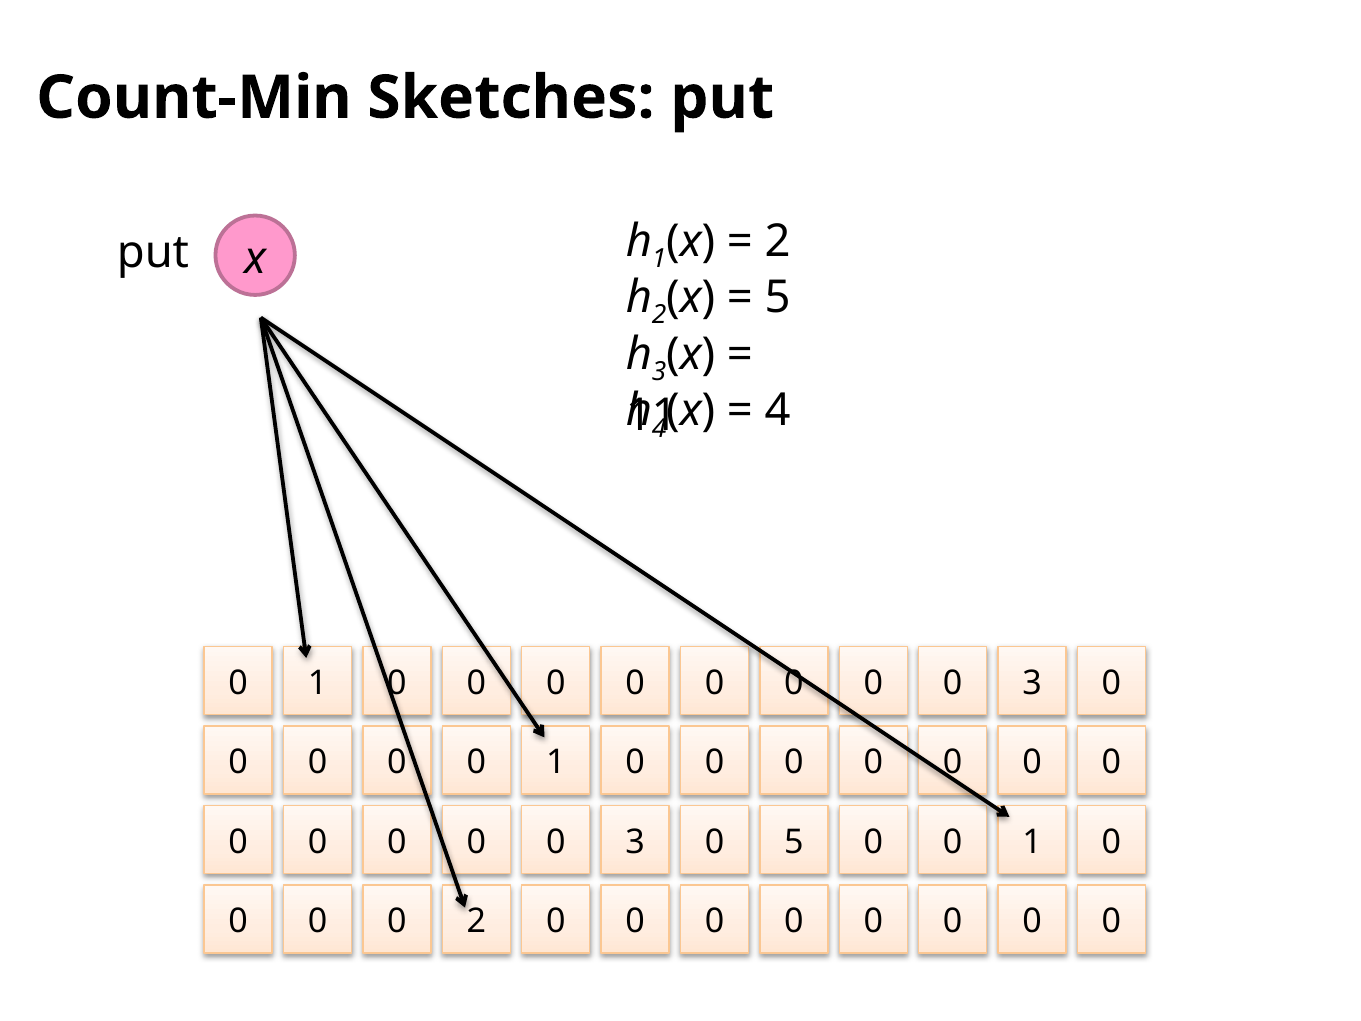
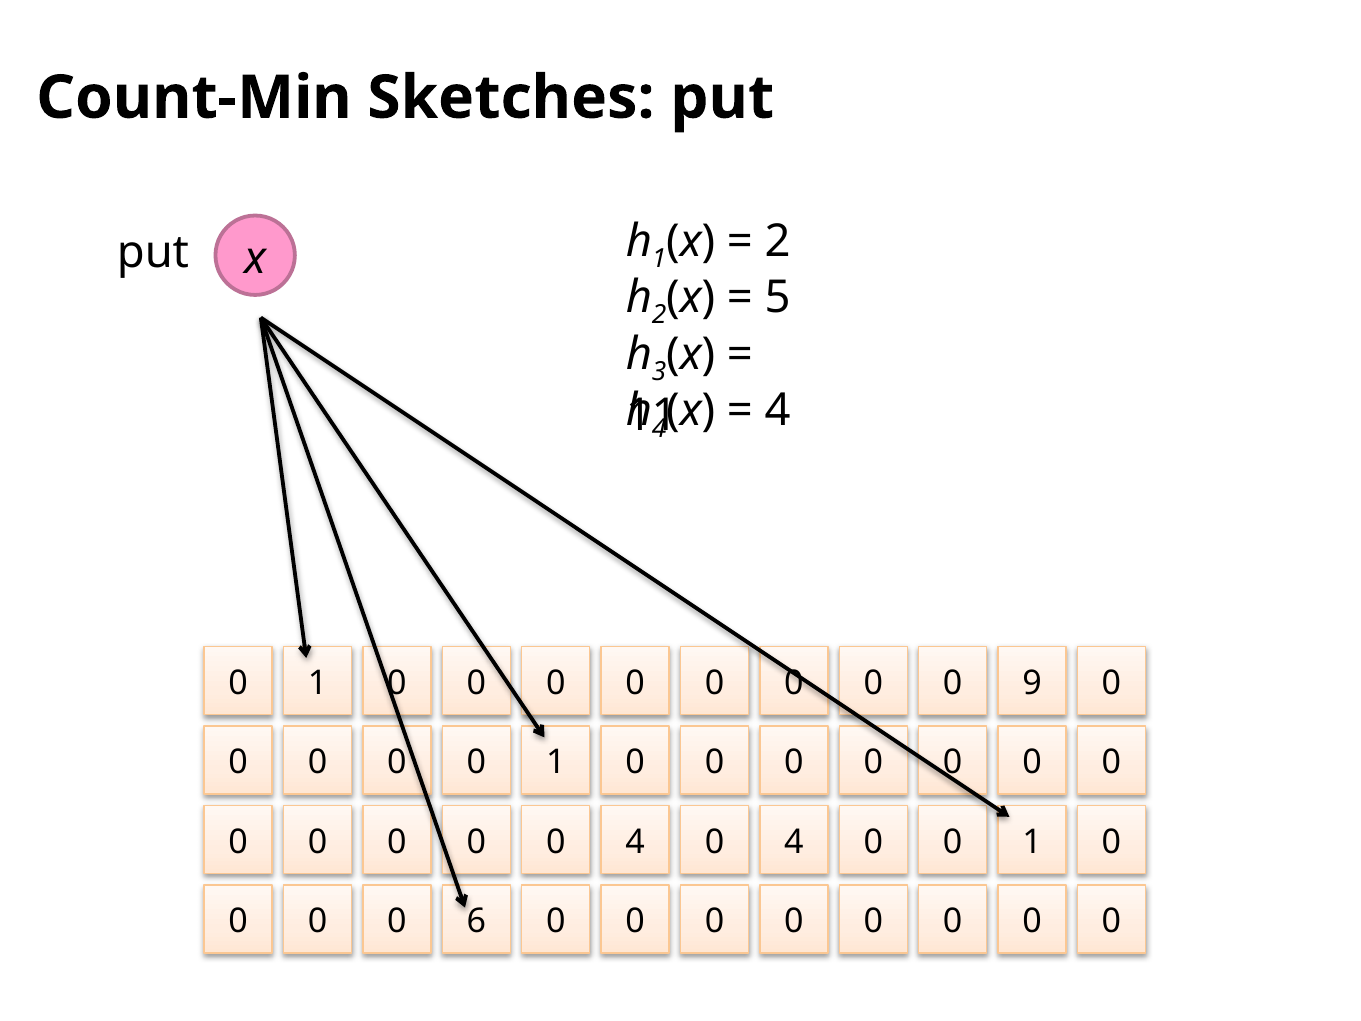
3 at (1032, 683): 3 -> 9
3 at (635, 842): 3 -> 4
5 at (794, 842): 5 -> 4
2 at (476, 921): 2 -> 6
